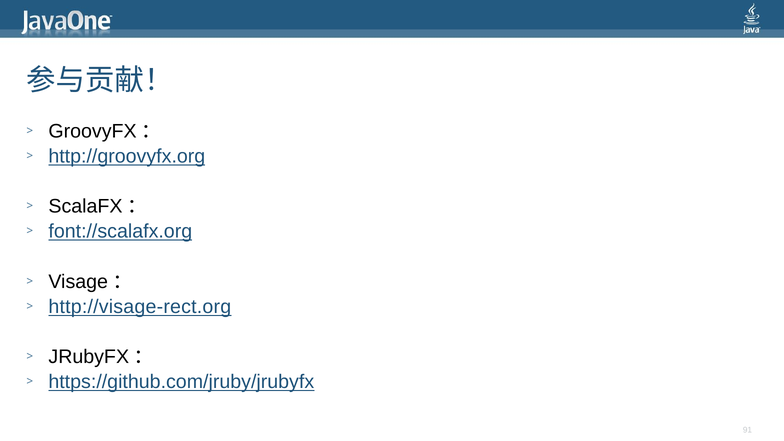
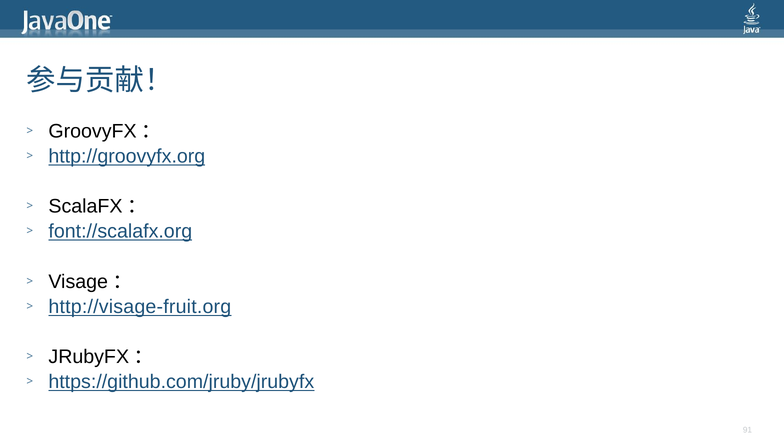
http://visage-rect.org: http://visage-rect.org -> http://visage-fruit.org
